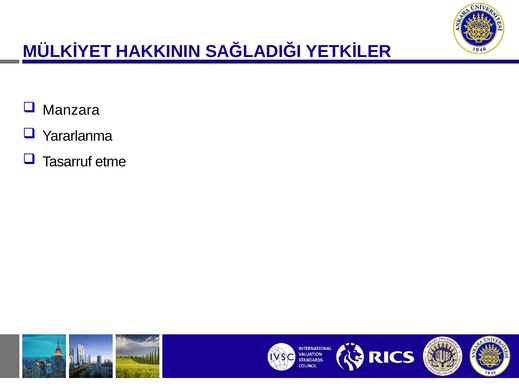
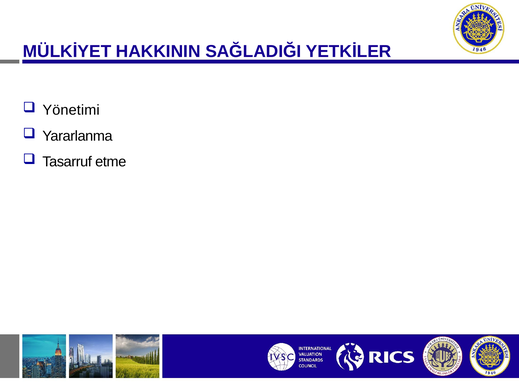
Manzara: Manzara -> Yönetimi
